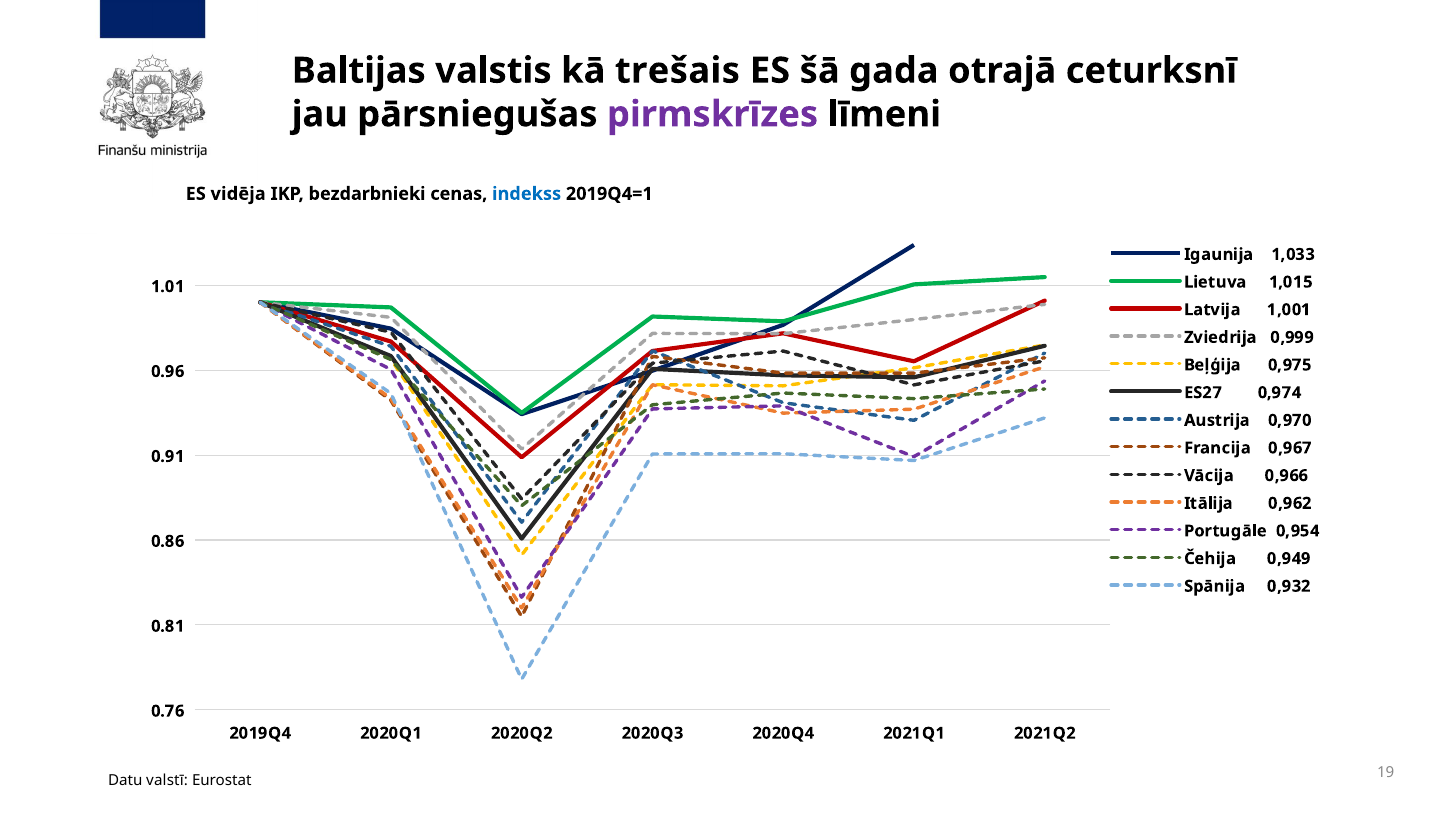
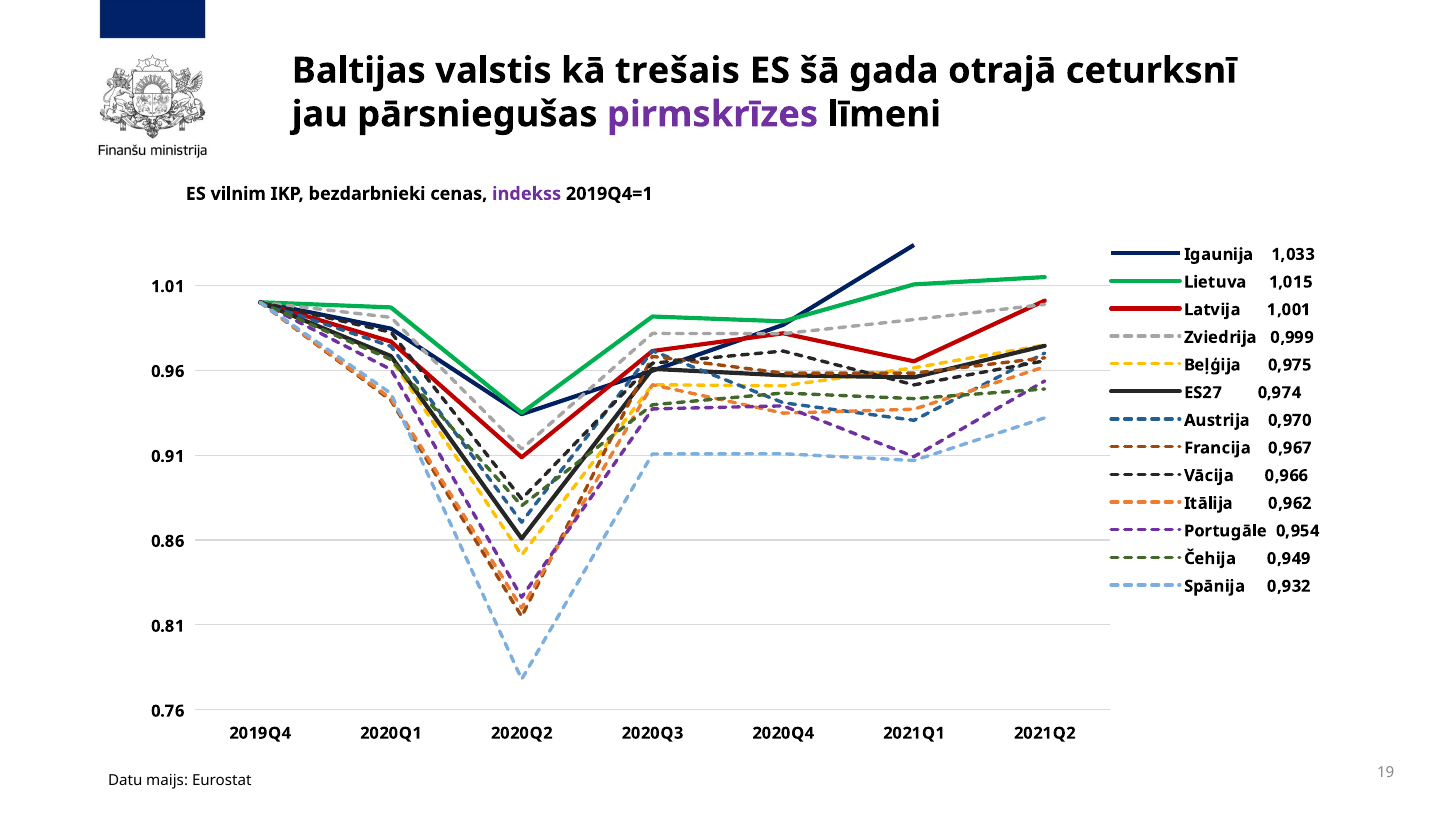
vidēja: vidēja -> vilnim
indekss colour: blue -> purple
valstī: valstī -> maijs
